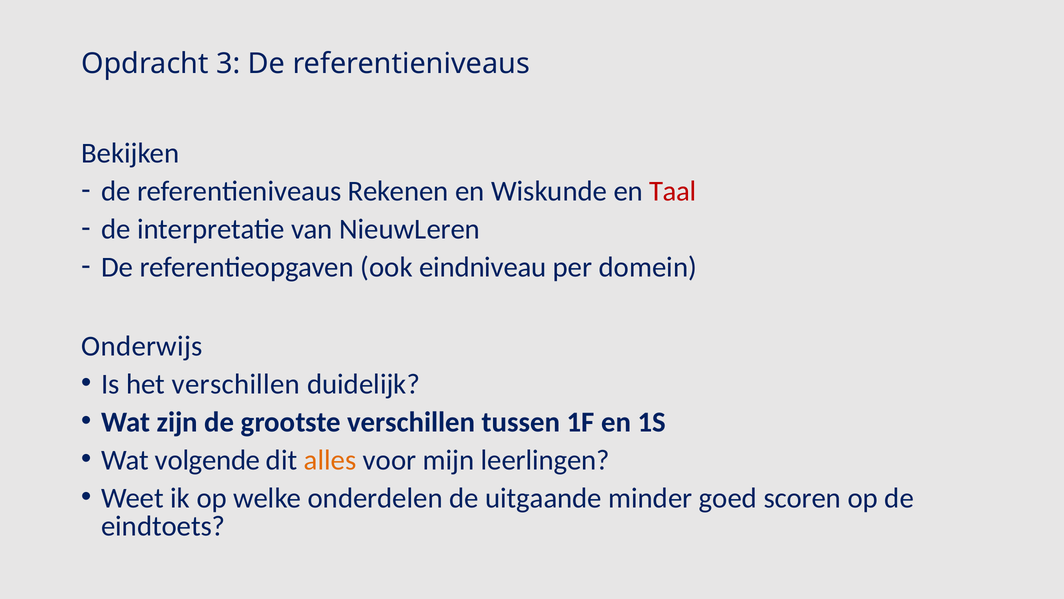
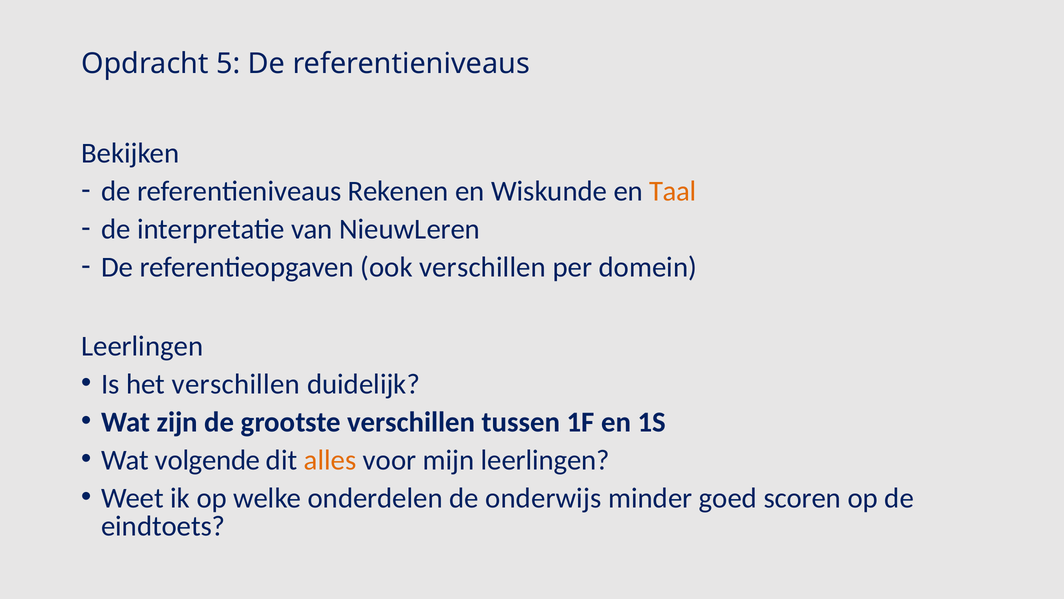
3: 3 -> 5
Taal colour: red -> orange
ook eindniveau: eindniveau -> verschillen
Onderwijs at (142, 346): Onderwijs -> Leerlingen
uitgaande: uitgaande -> onderwijs
